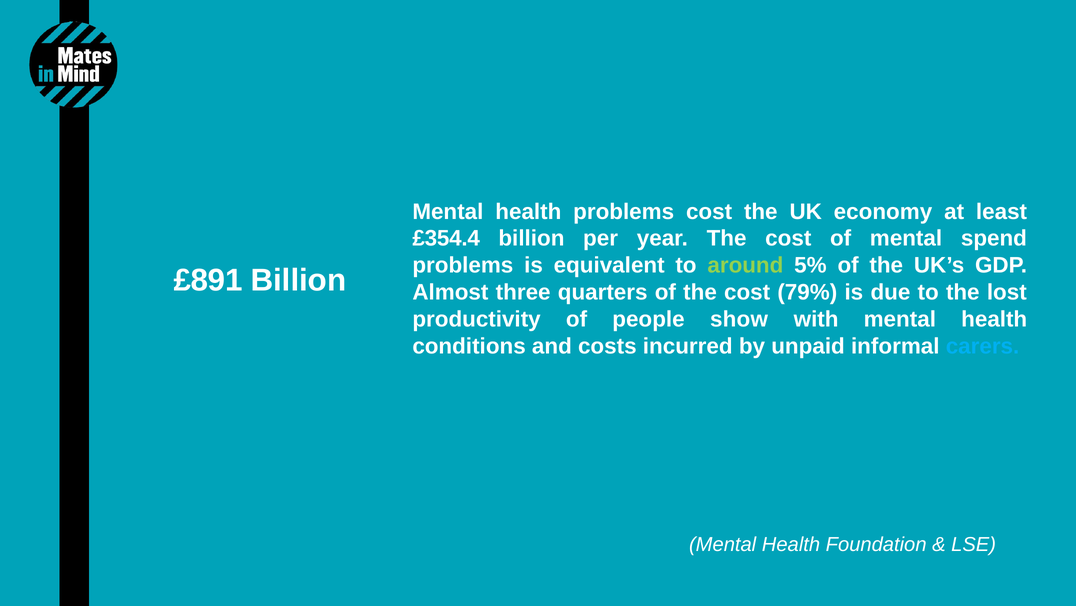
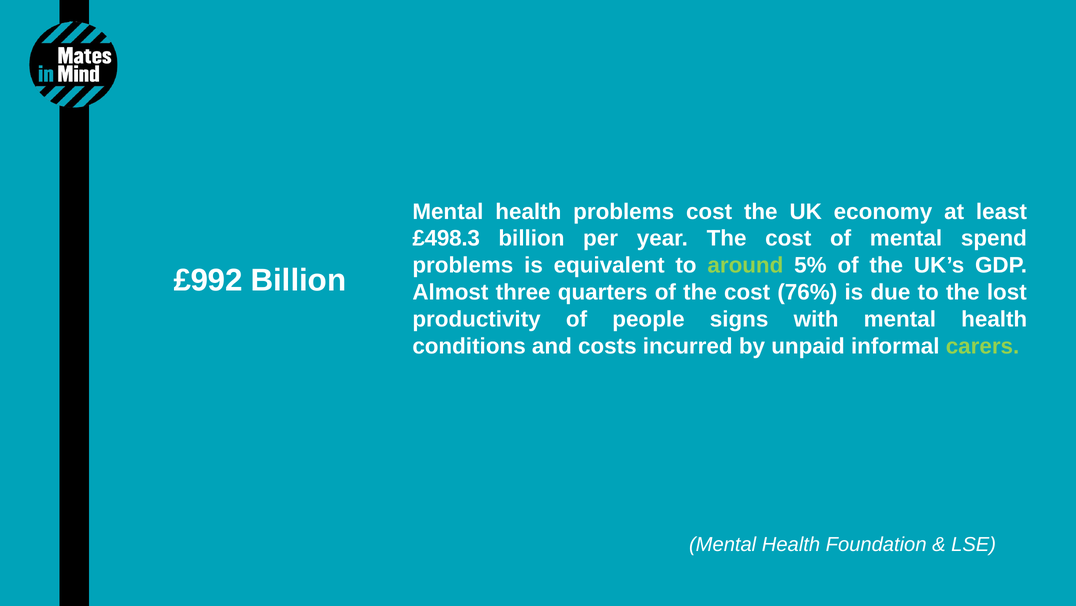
£354.4: £354.4 -> £498.3
£891: £891 -> £992
79%: 79% -> 76%
show: show -> signs
carers colour: light blue -> light green
